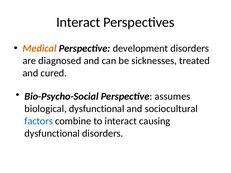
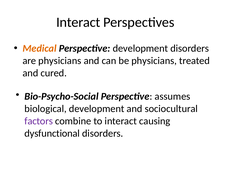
are diagnosed: diagnosed -> physicians
be sicknesses: sicknesses -> physicians
biological dysfunctional: dysfunctional -> development
factors colour: blue -> purple
